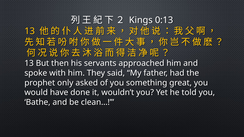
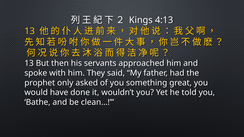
0:13: 0:13 -> 4:13
